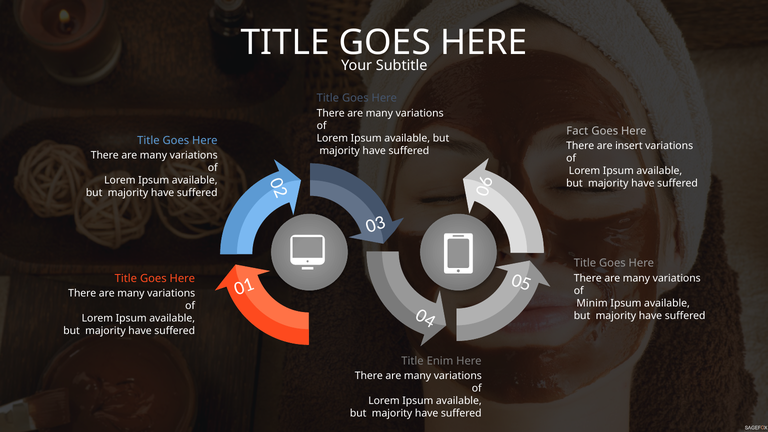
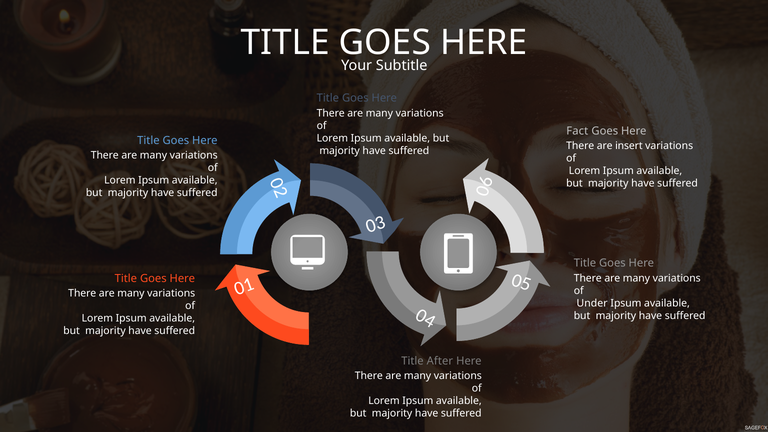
Minim: Minim -> Under
Enim: Enim -> After
